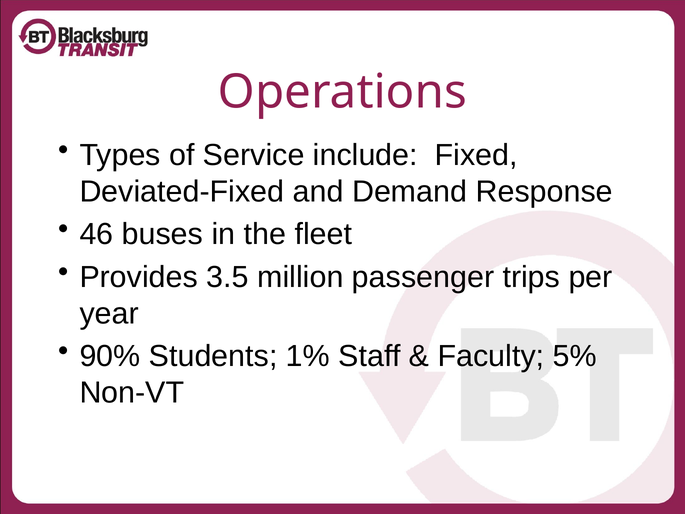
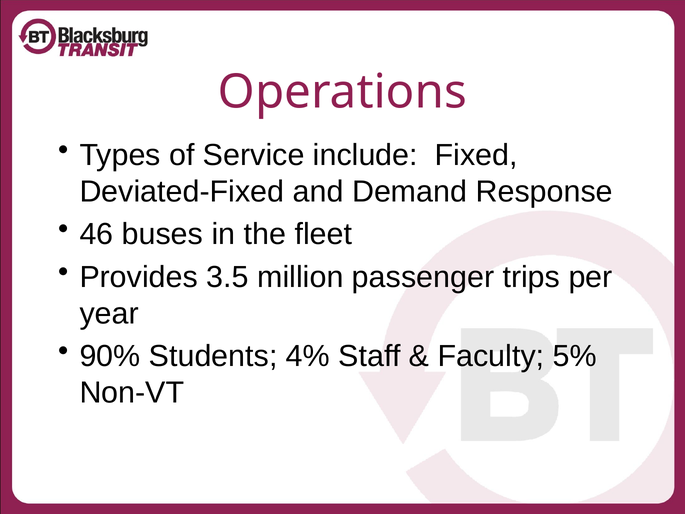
1%: 1% -> 4%
